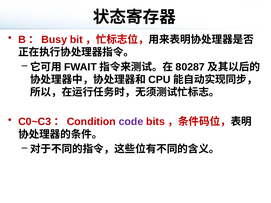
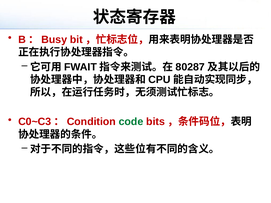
code colour: purple -> green
